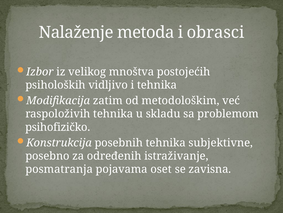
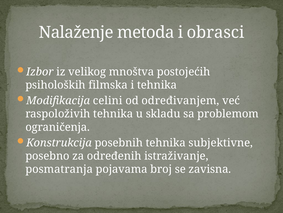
vidljivo: vidljivo -> filmska
zatim: zatim -> celini
metodološkim: metodološkim -> određivanjem
psihofizičko: psihofizičko -> ograničenja
oset: oset -> broj
